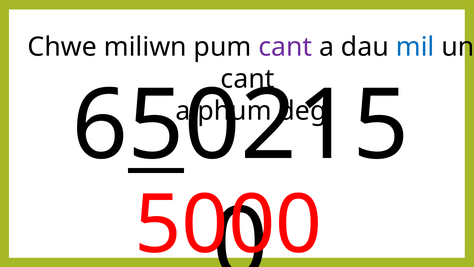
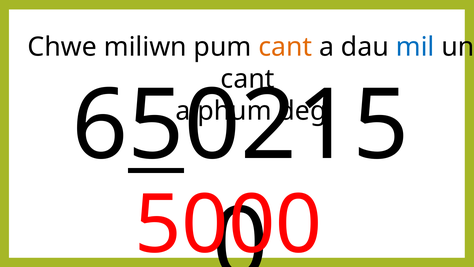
cant at (285, 47) colour: purple -> orange
